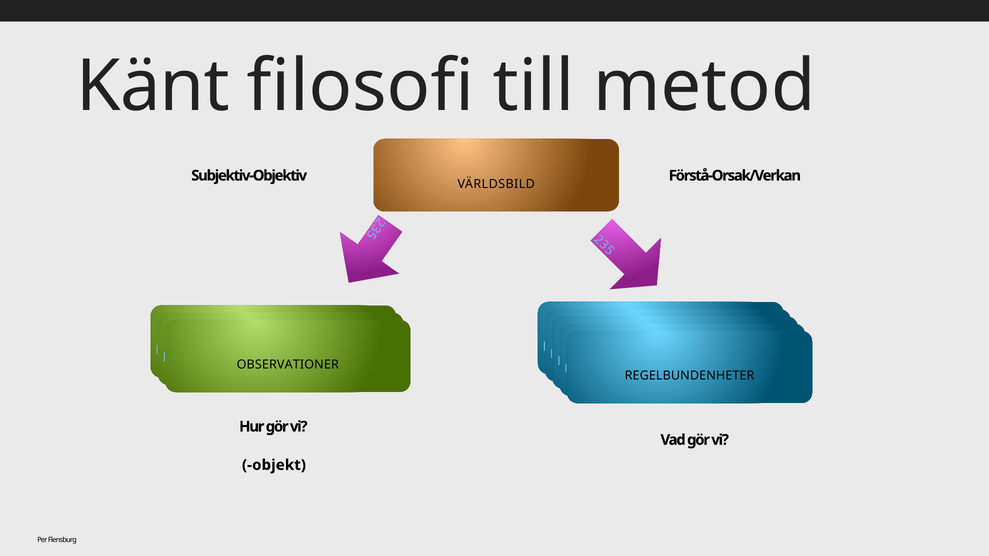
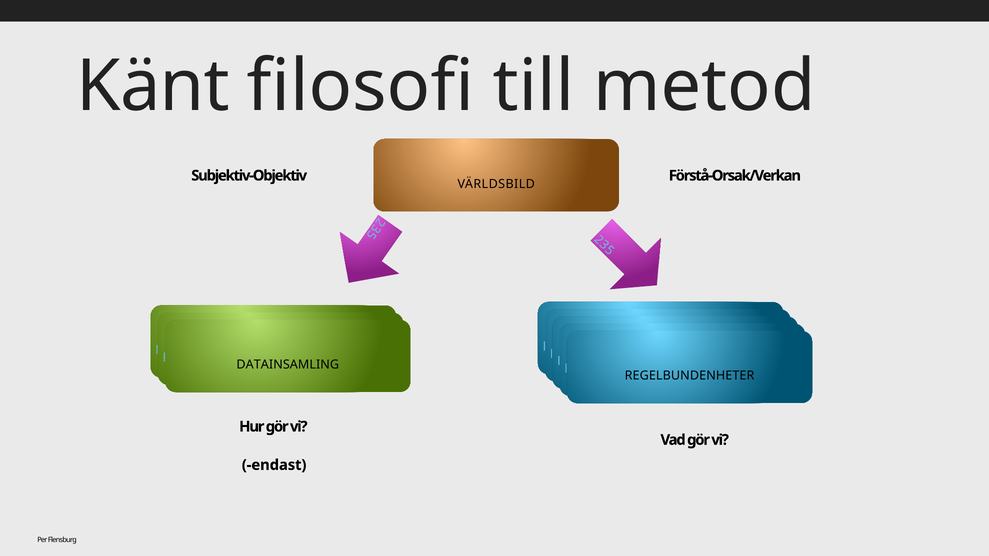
OBSERVATIONER: OBSERVATIONER -> DATAINSAMLING
objekt: objekt -> endast
